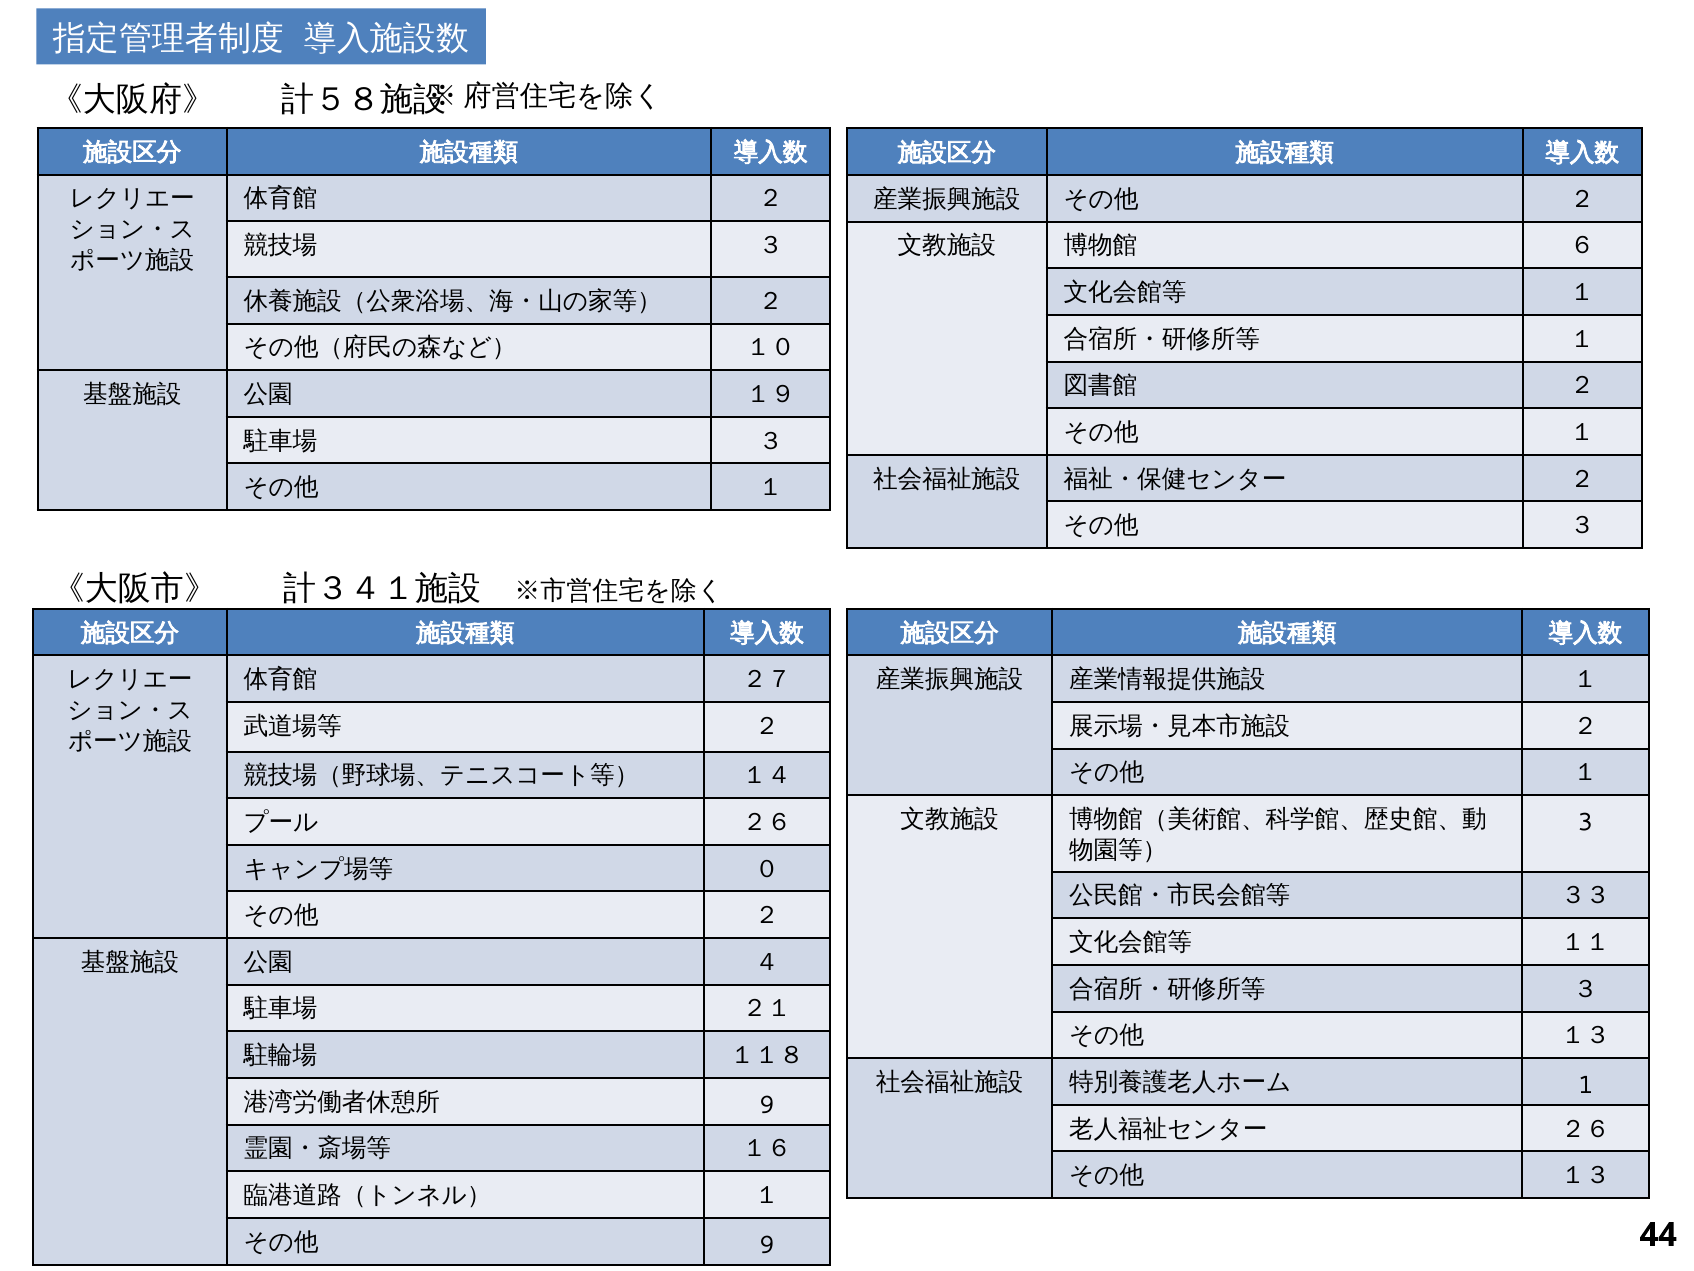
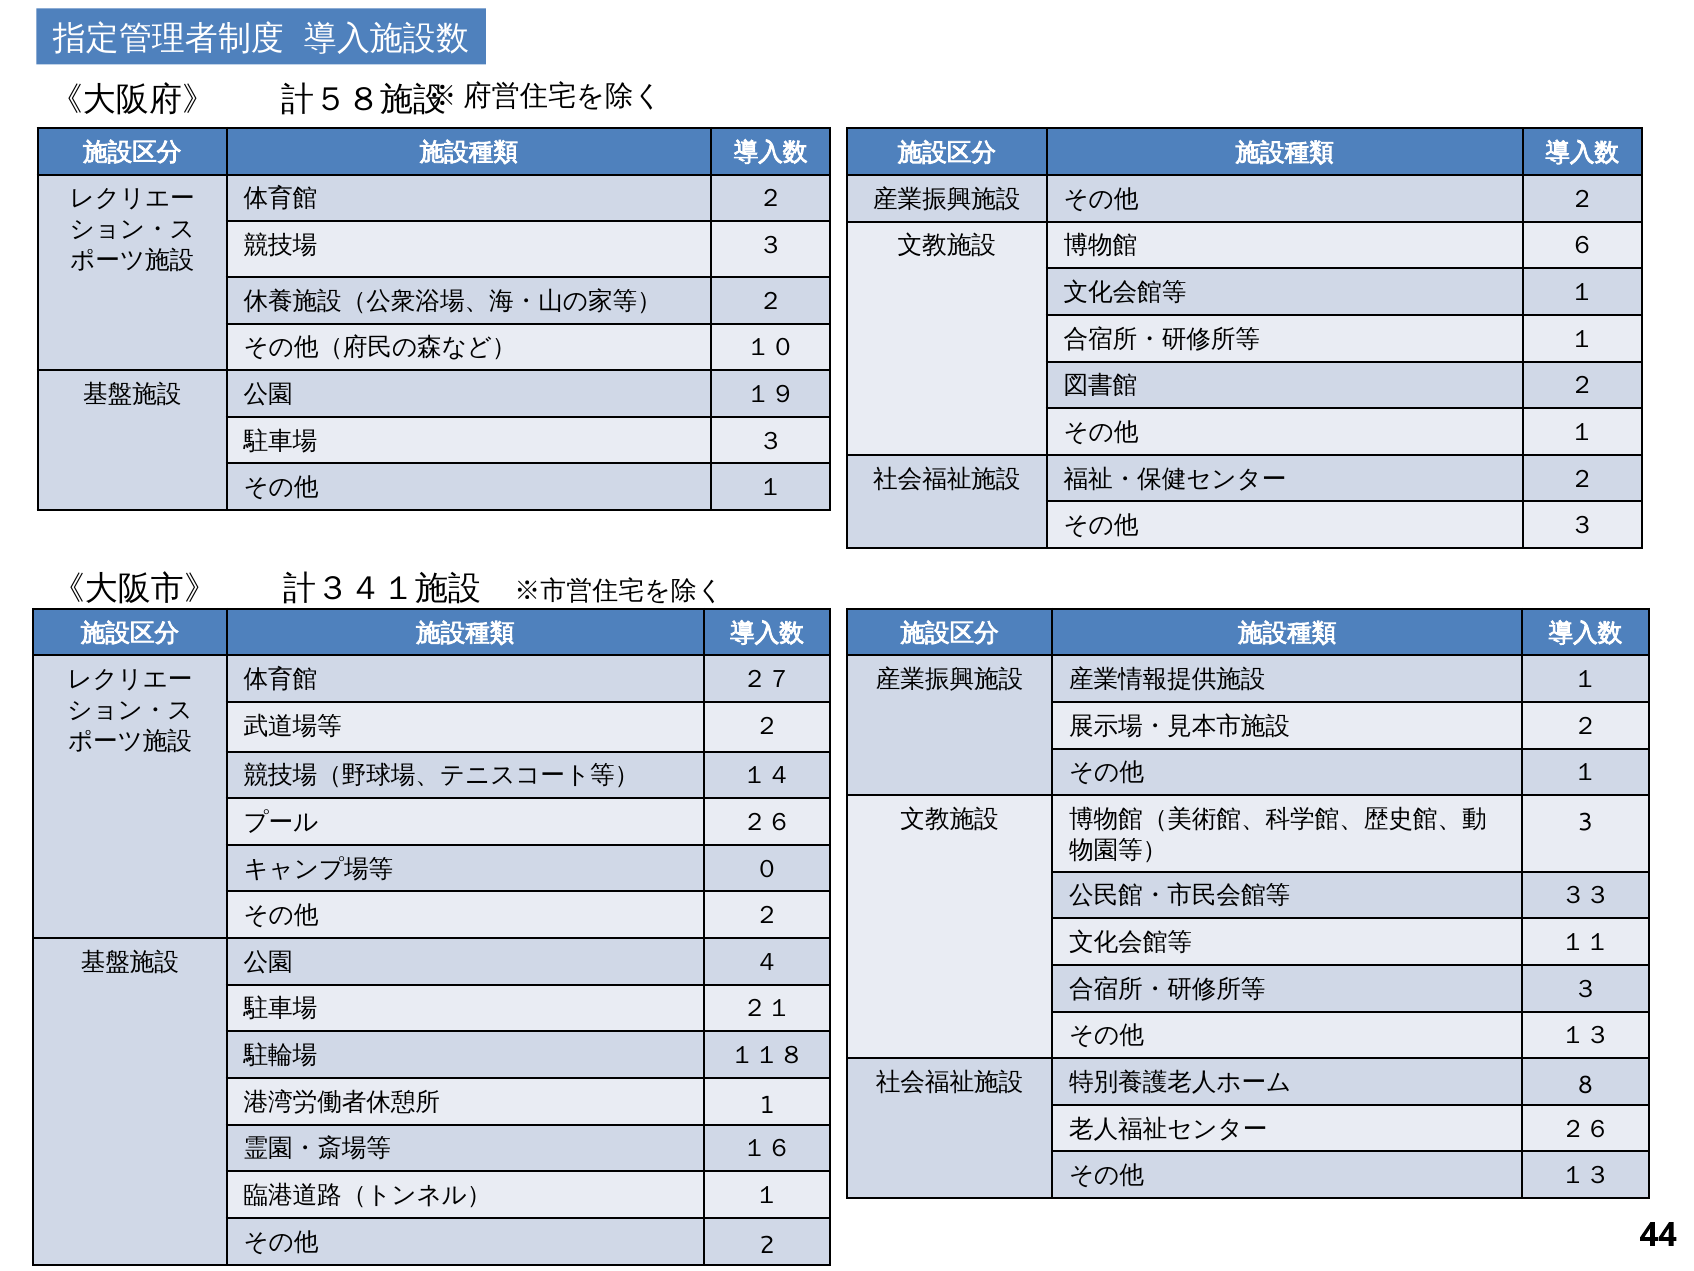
1: 1 -> 8
9 at (767, 1105): 9 -> 1
9 at (767, 1245): 9 -> 2
